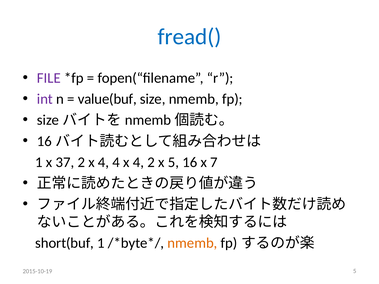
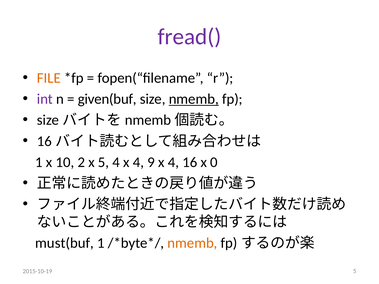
fread( colour: blue -> purple
FILE colour: purple -> orange
value(buf: value(buf -> given(buf
nmemb at (194, 99) underline: none -> present
37: 37 -> 10
2 x 4: 4 -> 5
4 2: 2 -> 9
5 at (173, 162): 5 -> 4
7: 7 -> 0
short(buf: short(buf -> must(buf
